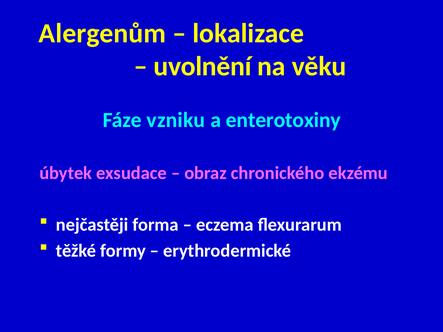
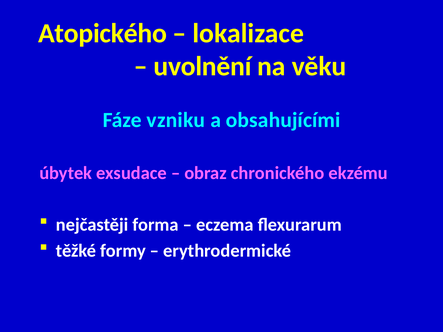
Alergenům: Alergenům -> Atopického
enterotoxiny: enterotoxiny -> obsahujícími
